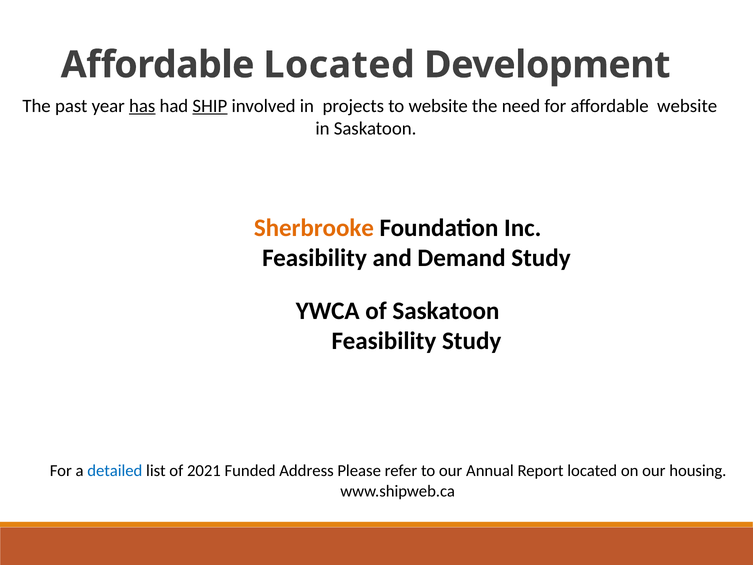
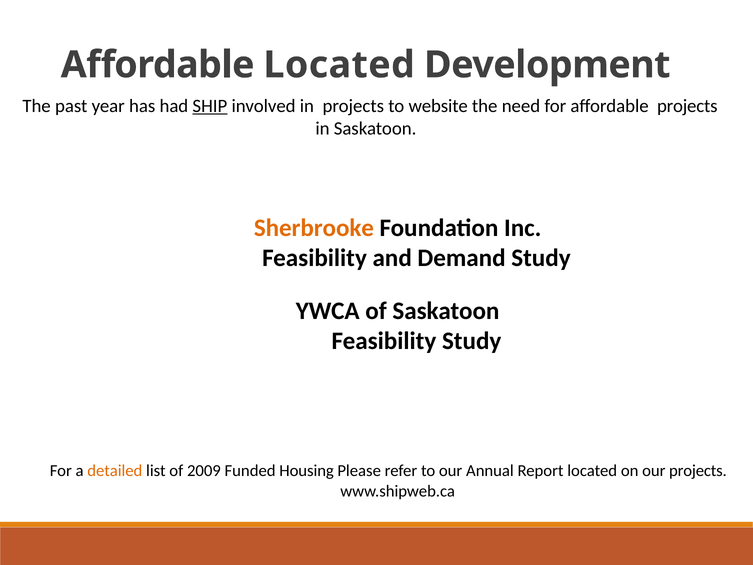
has underline: present -> none
affordable website: website -> projects
detailed colour: blue -> orange
2021: 2021 -> 2009
Address: Address -> Housing
our housing: housing -> projects
